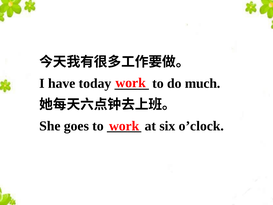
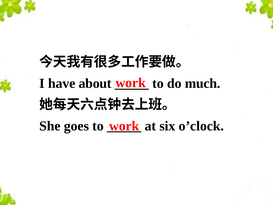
today: today -> about
